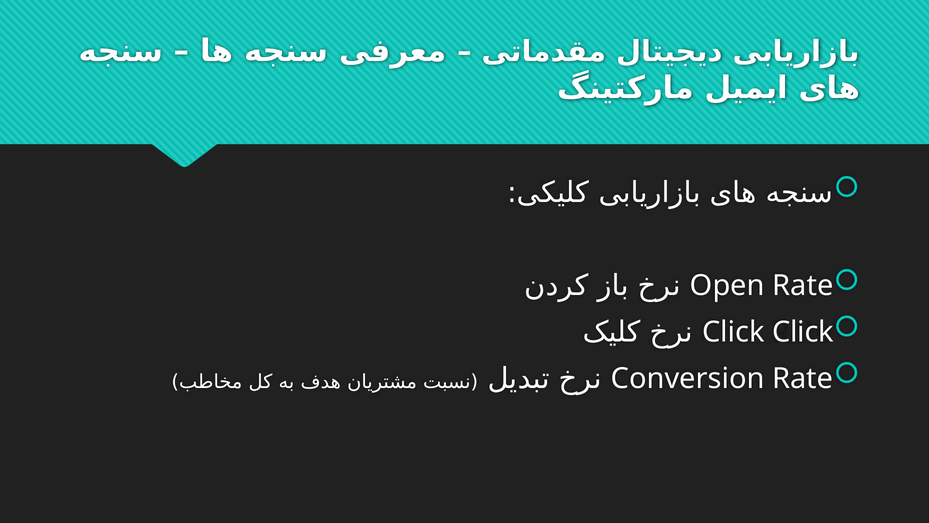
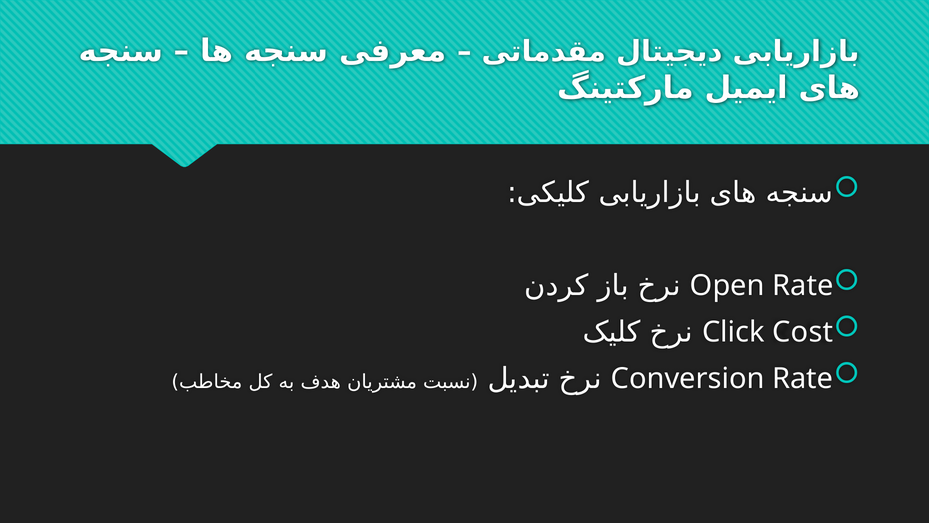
Click Click: Click -> Cost
